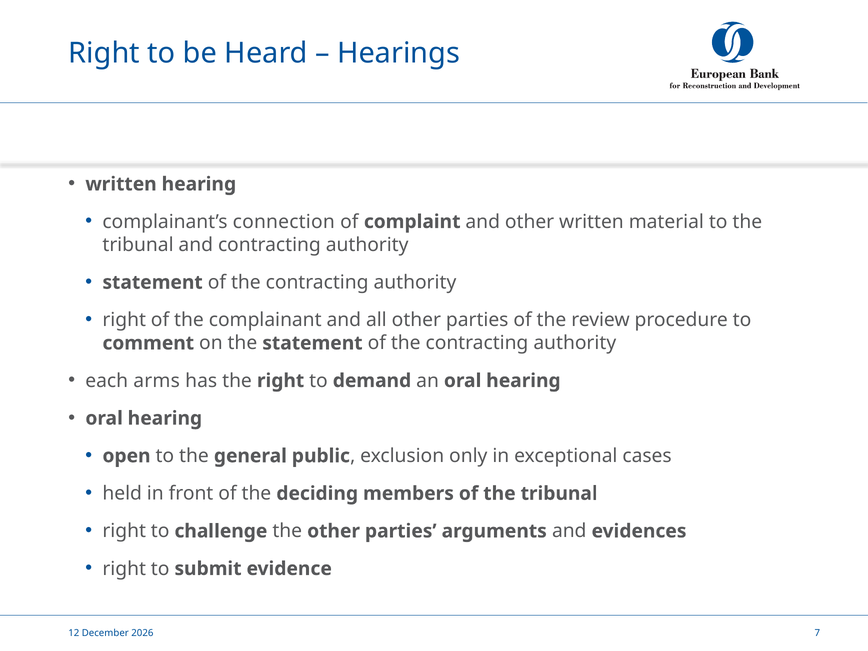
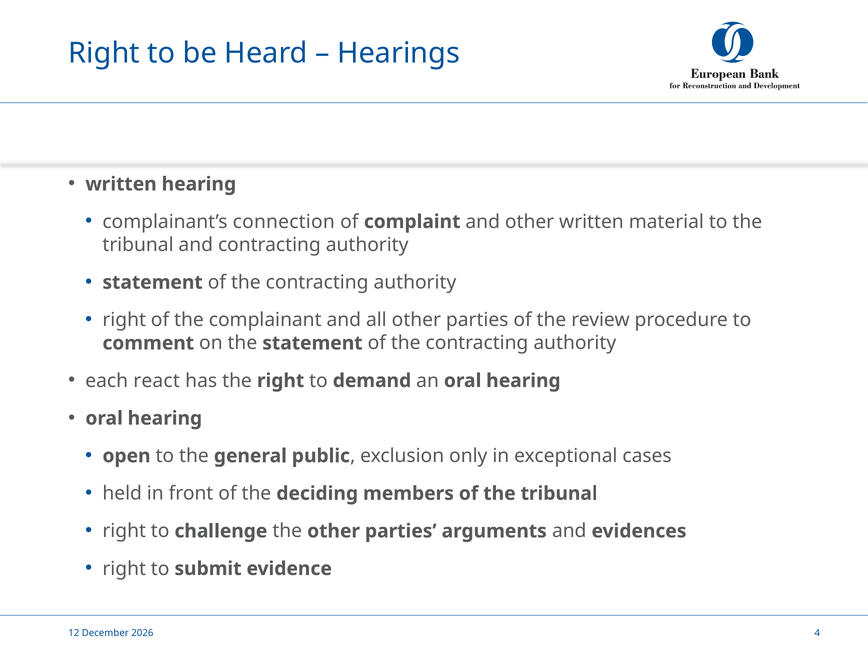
arms: arms -> react
7: 7 -> 4
